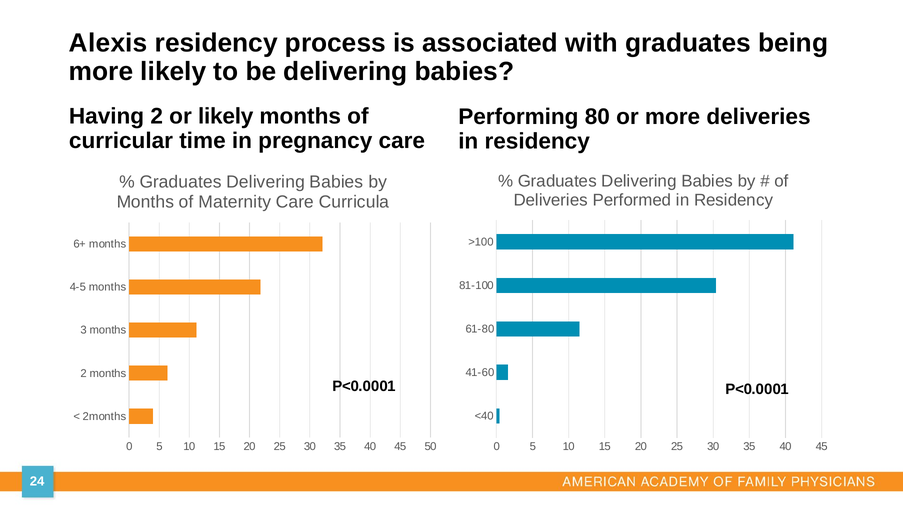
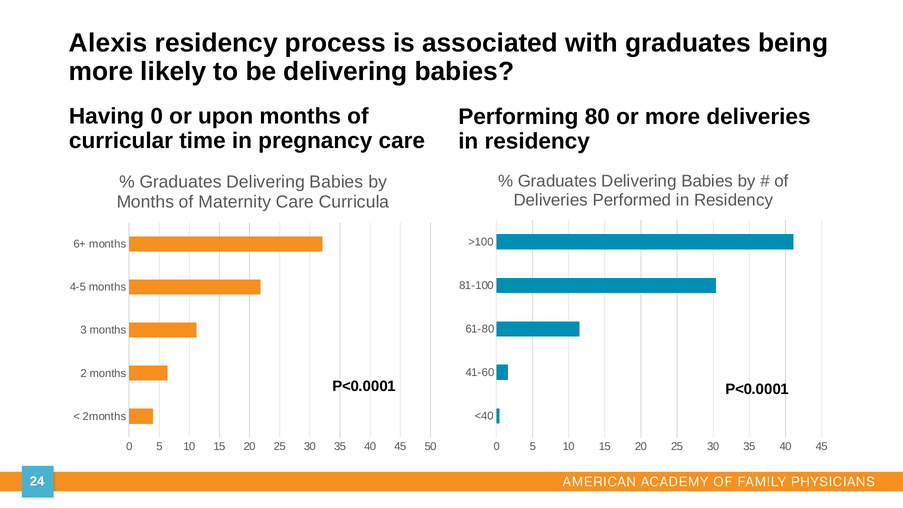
Having 2: 2 -> 0
or likely: likely -> upon
